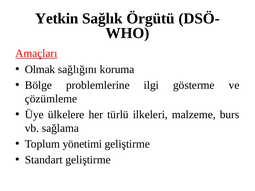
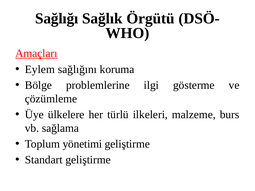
Yetkin: Yetkin -> Sağlığı
Olmak: Olmak -> Eylem
